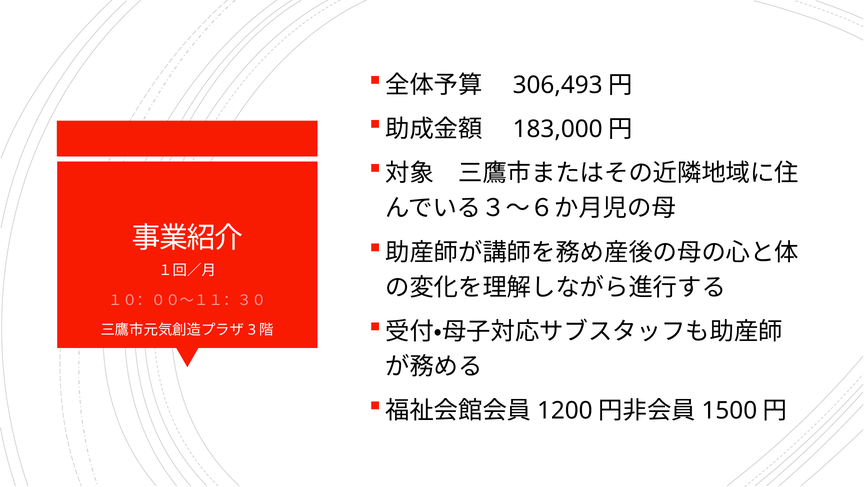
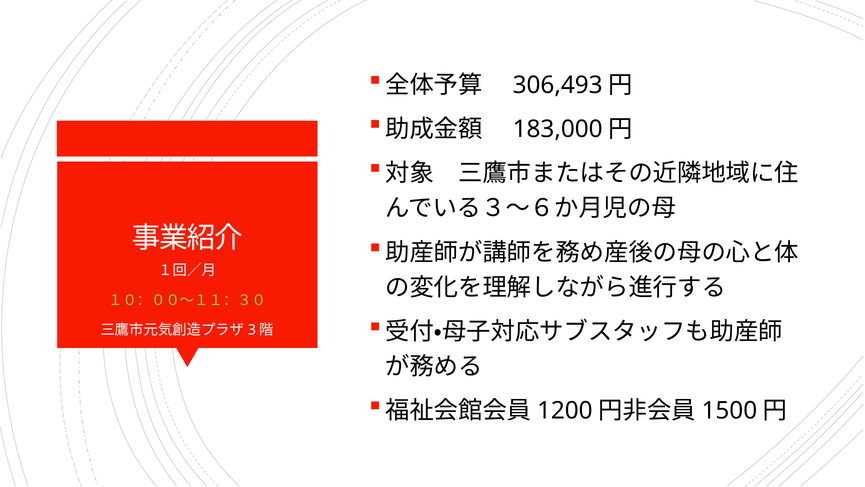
１０：００～１１：３０ colour: pink -> light green
